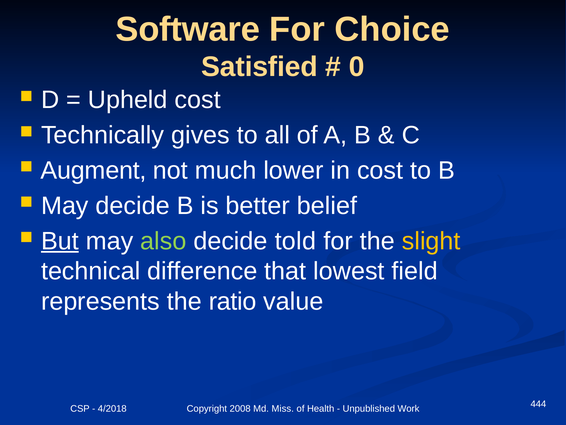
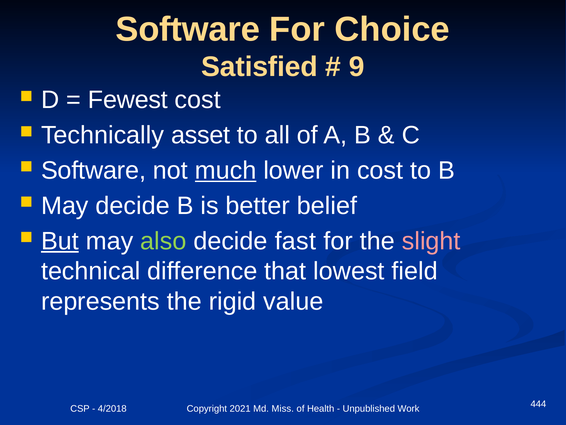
0: 0 -> 9
Upheld: Upheld -> Fewest
gives: gives -> asset
Augment at (94, 170): Augment -> Software
much underline: none -> present
told: told -> fast
slight colour: yellow -> pink
ratio: ratio -> rigid
2008: 2008 -> 2021
